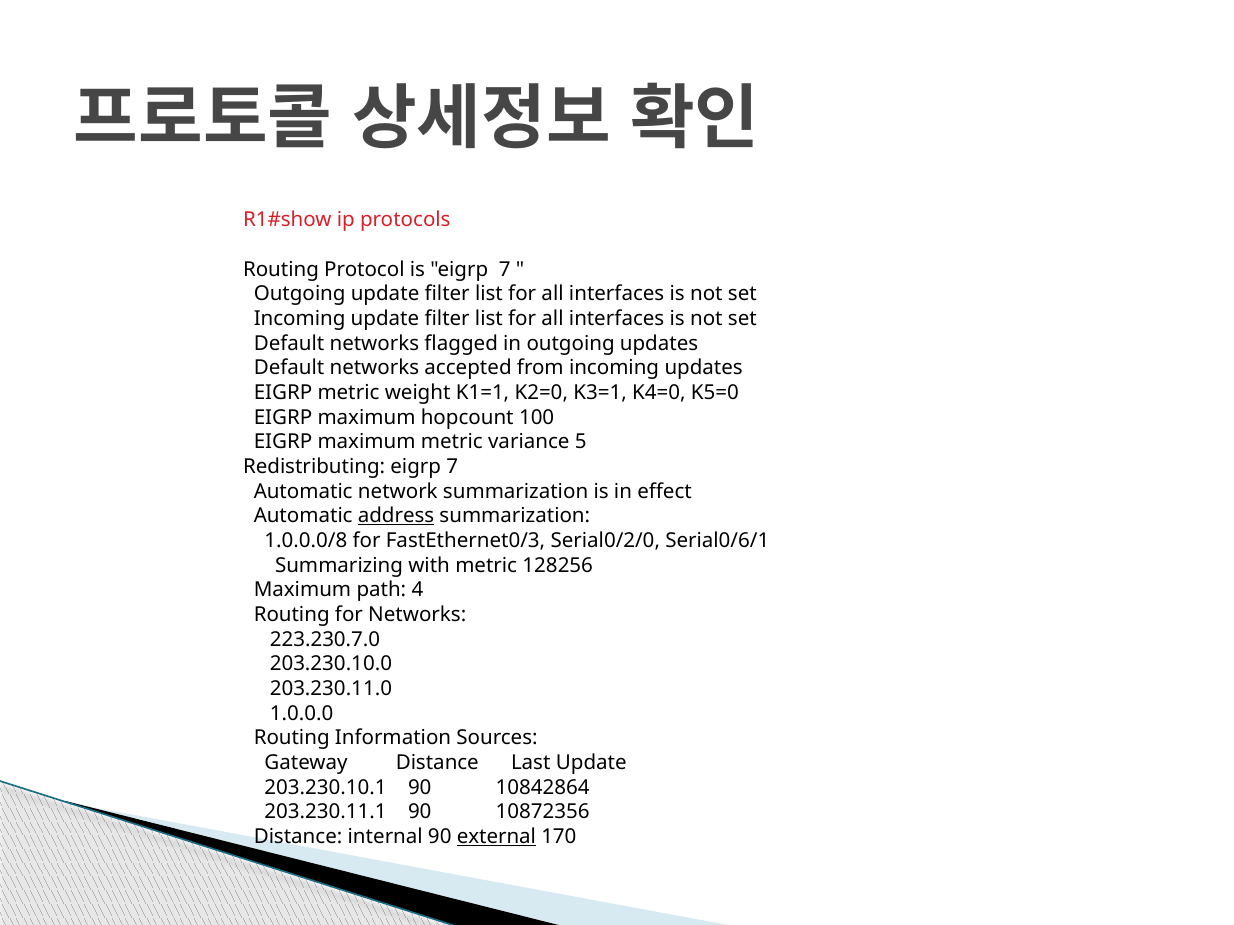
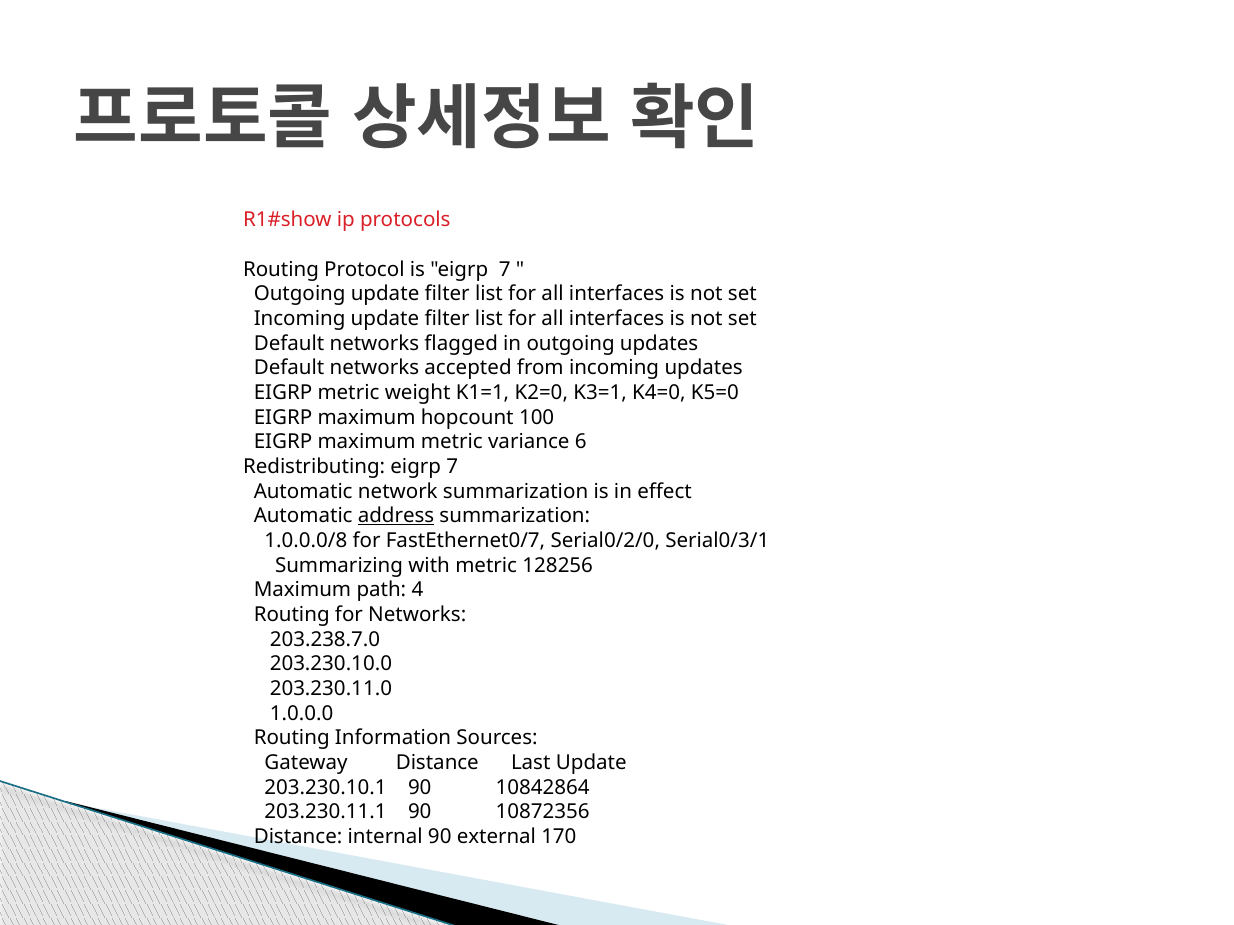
5: 5 -> 6
FastEthernet0/3: FastEthernet0/3 -> FastEthernet0/7
Serial0/6/1: Serial0/6/1 -> Serial0/3/1
223.230.7.0: 223.230.7.0 -> 203.238.7.0
external underline: present -> none
